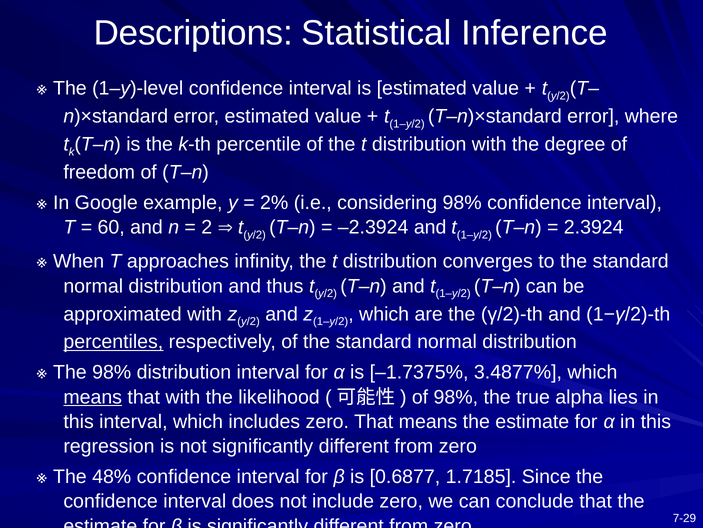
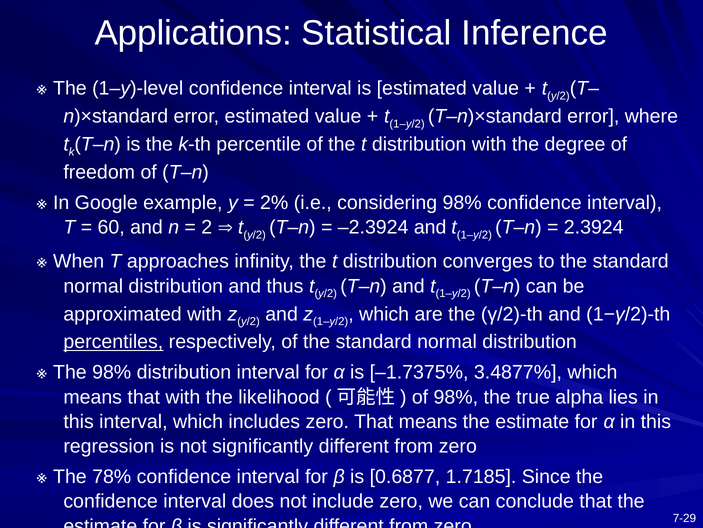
Descriptions: Descriptions -> Applications
means at (93, 397) underline: present -> none
48%: 48% -> 78%
